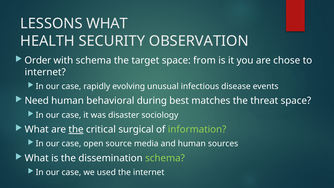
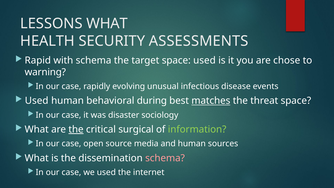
OBSERVATION: OBSERVATION -> ASSESSMENTS
Order: Order -> Rapid
space from: from -> used
internet at (45, 72): internet -> warning
Need at (37, 101): Need -> Used
matches underline: none -> present
schema at (165, 158) colour: light green -> pink
